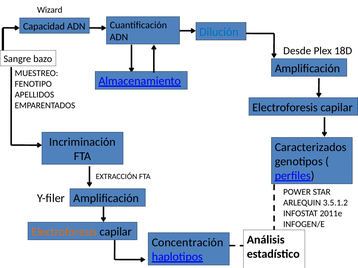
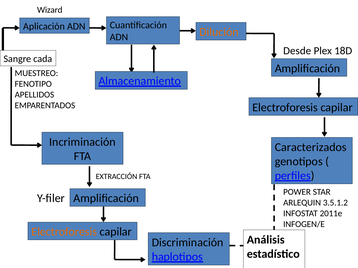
Capacidad: Capacidad -> Aplicación
Dilución colour: blue -> orange
bazo: bazo -> cada
Concentración: Concentración -> Discriminación
